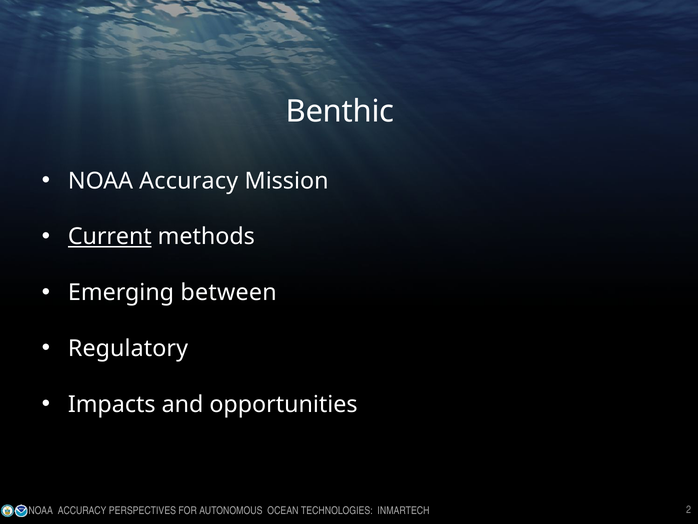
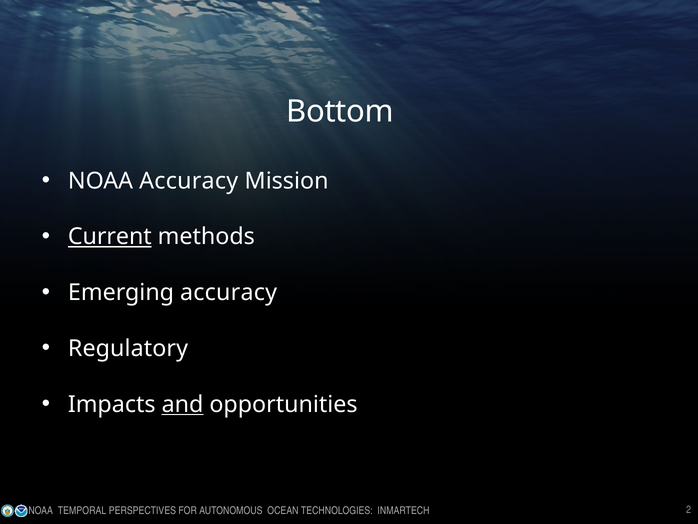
Benthic: Benthic -> Bottom
Emerging between: between -> accuracy
and underline: none -> present
ACCURACY at (82, 510): ACCURACY -> TEMPORAL
